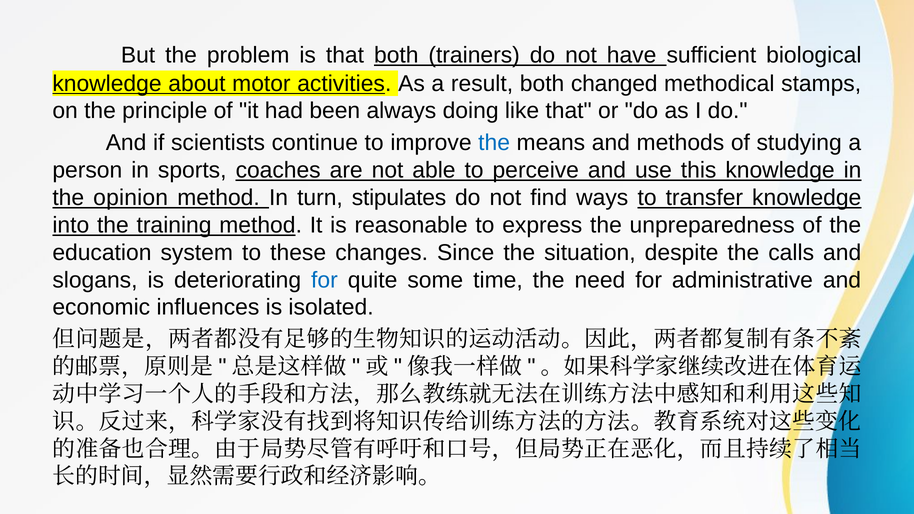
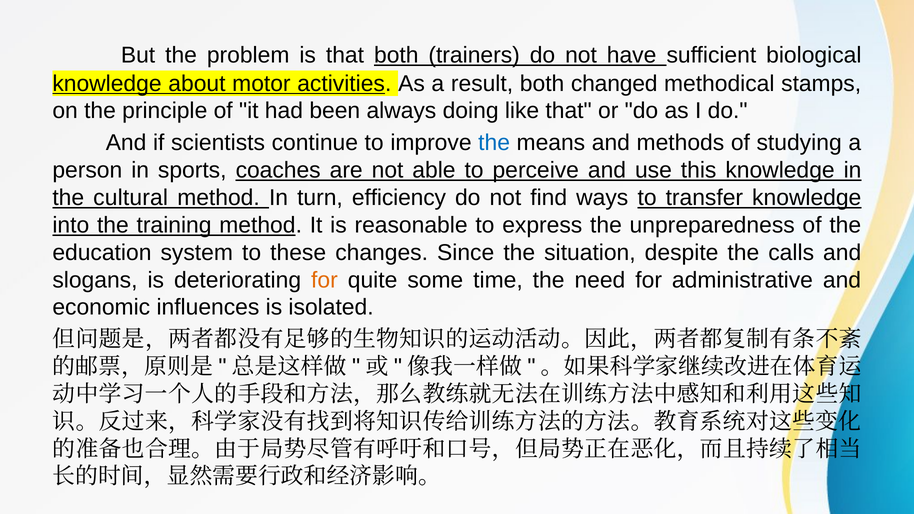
opinion: opinion -> cultural
stipulates: stipulates -> efficiency
for at (324, 280) colour: blue -> orange
